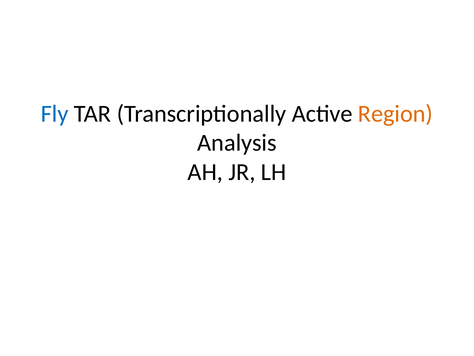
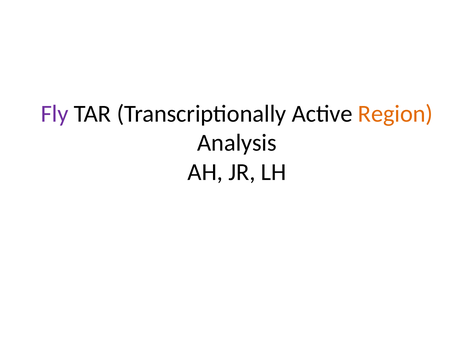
Fly colour: blue -> purple
